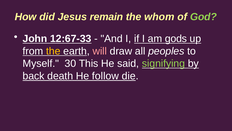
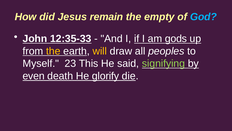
whom: whom -> empty
God colour: light green -> light blue
12:67-33: 12:67-33 -> 12:35-33
will colour: pink -> yellow
30: 30 -> 23
back: back -> even
follow: follow -> glorify
